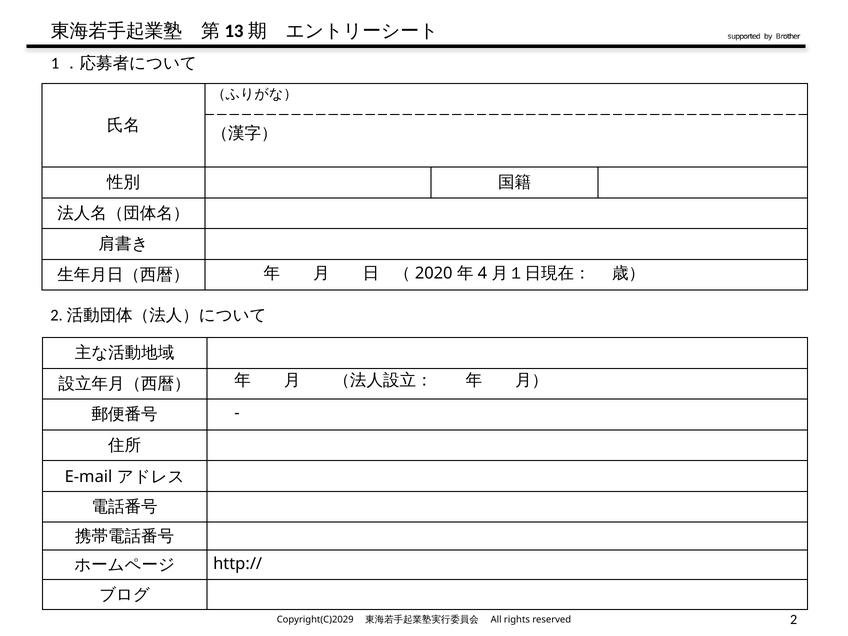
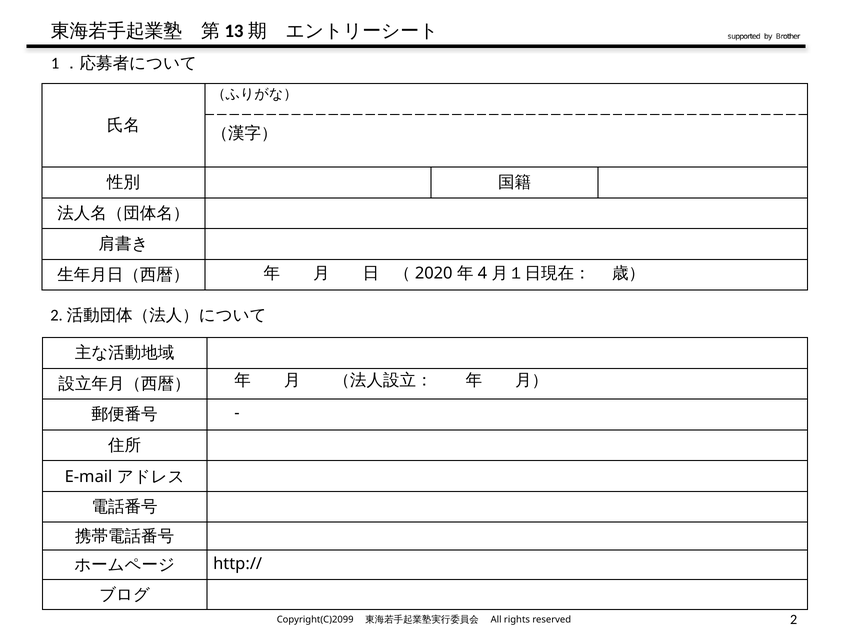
Copyright(C)2029: Copyright(C)2029 -> Copyright(C)2099
